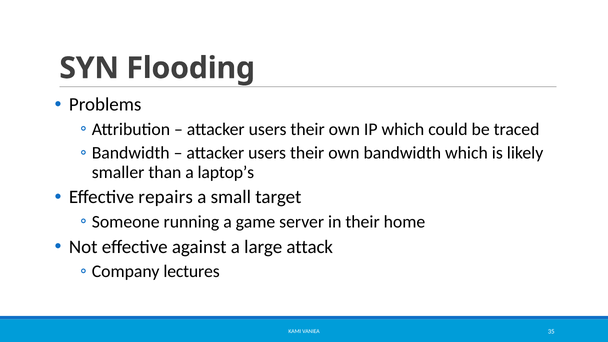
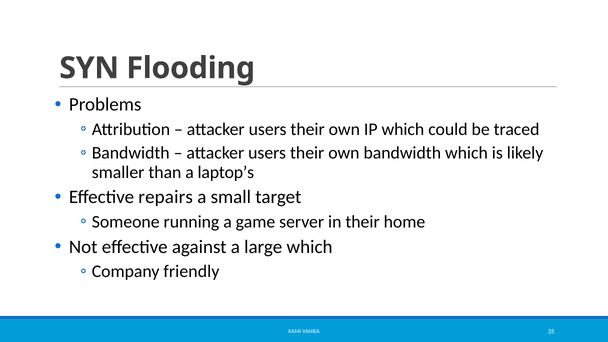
large attack: attack -> which
lectures: lectures -> friendly
